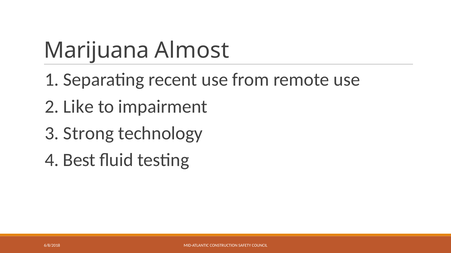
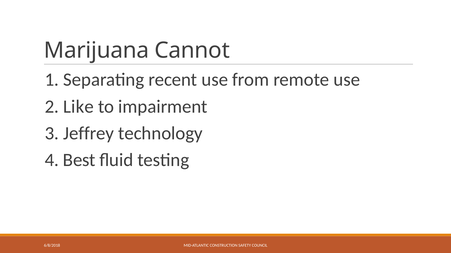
Almost: Almost -> Cannot
Strong: Strong -> Jeffrey
